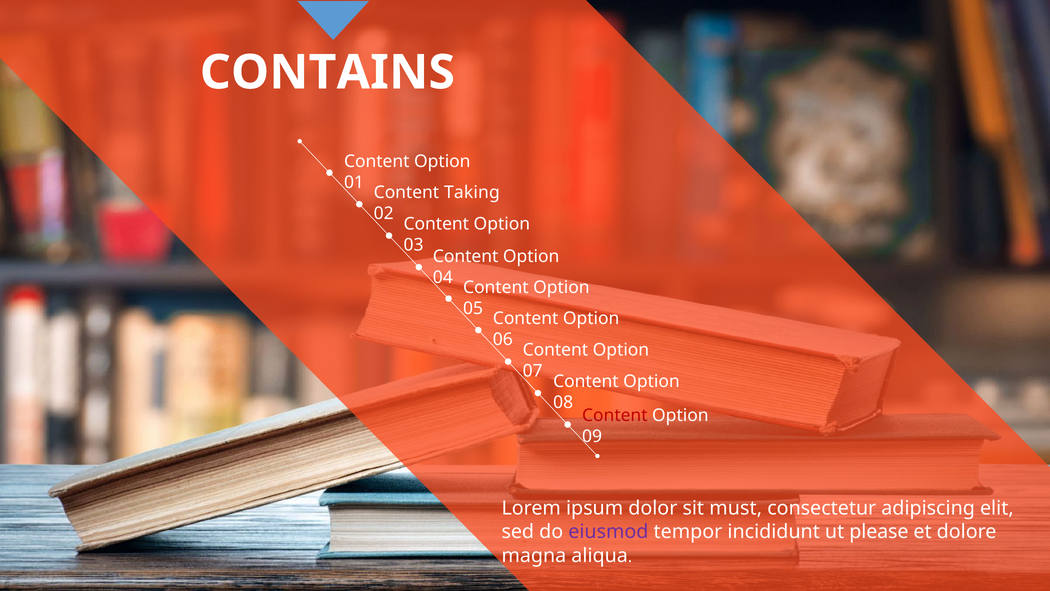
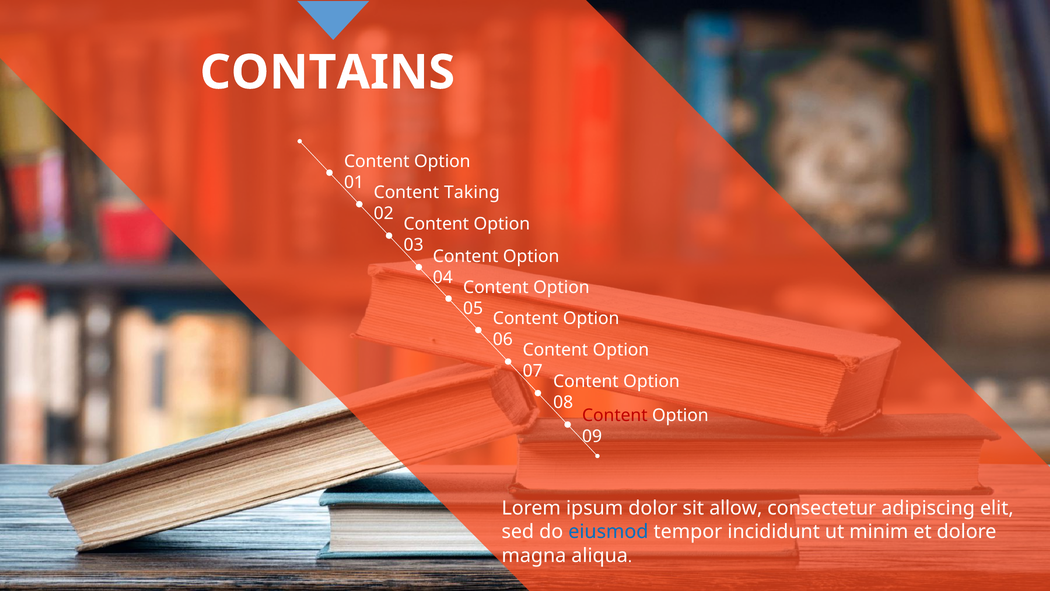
must: must -> allow
eiusmod colour: purple -> blue
please: please -> minim
